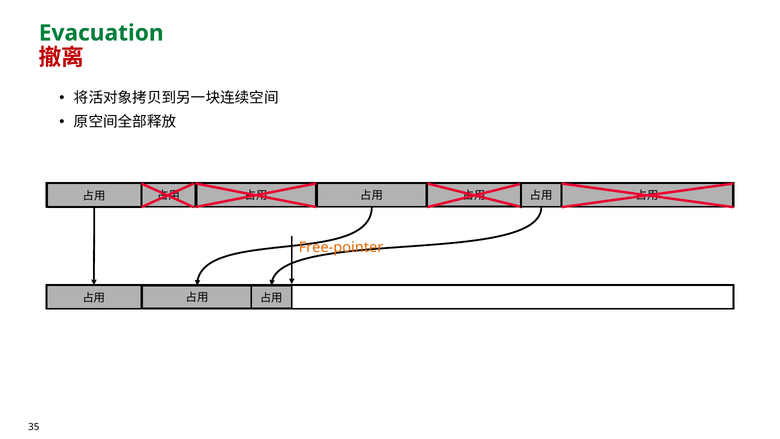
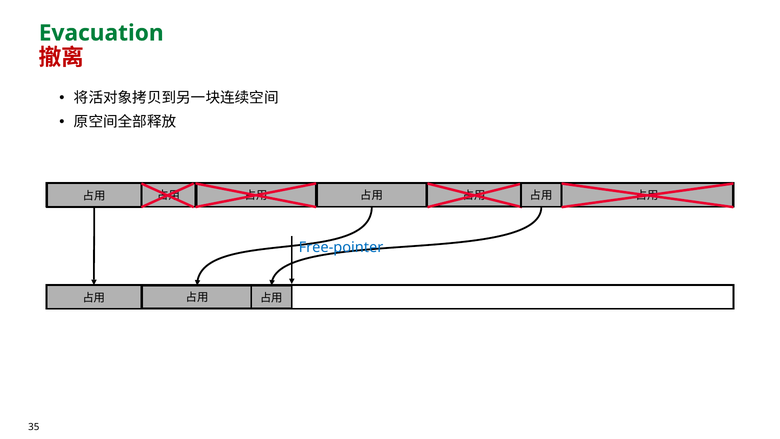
Free-pointer colour: orange -> blue
